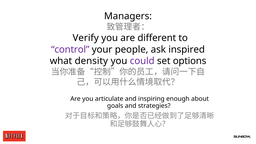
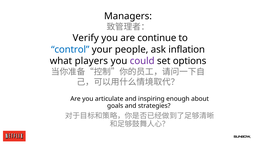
different: different -> continue
control colour: purple -> blue
inspired: inspired -> inflation
density: density -> players
